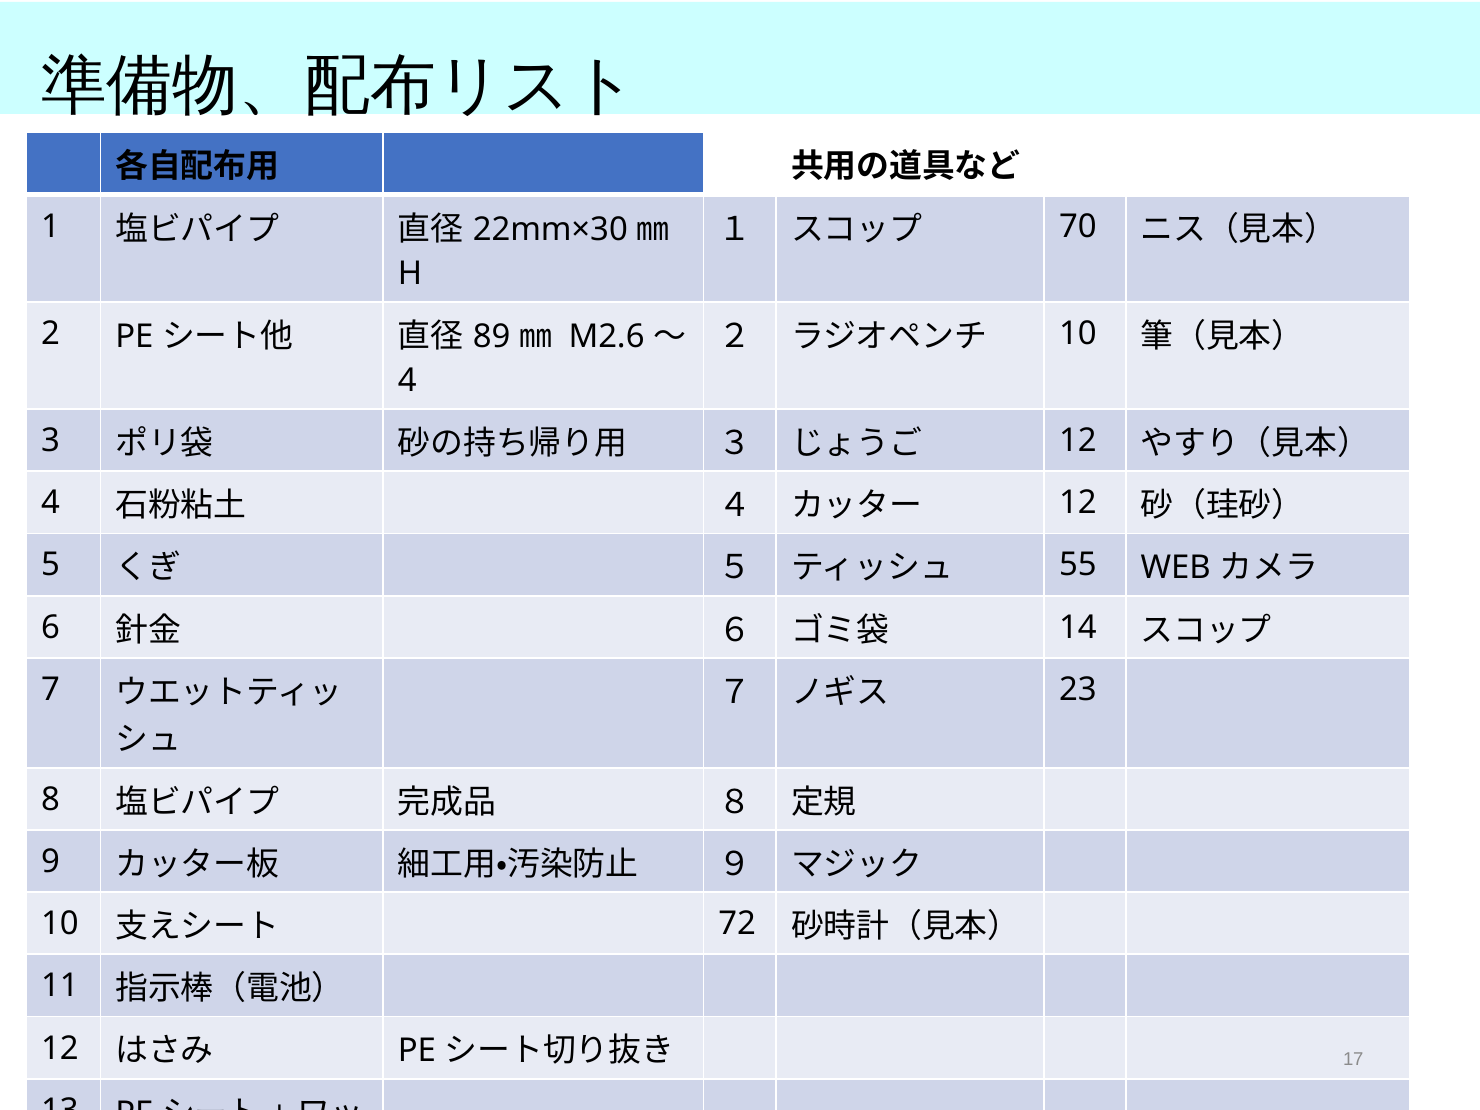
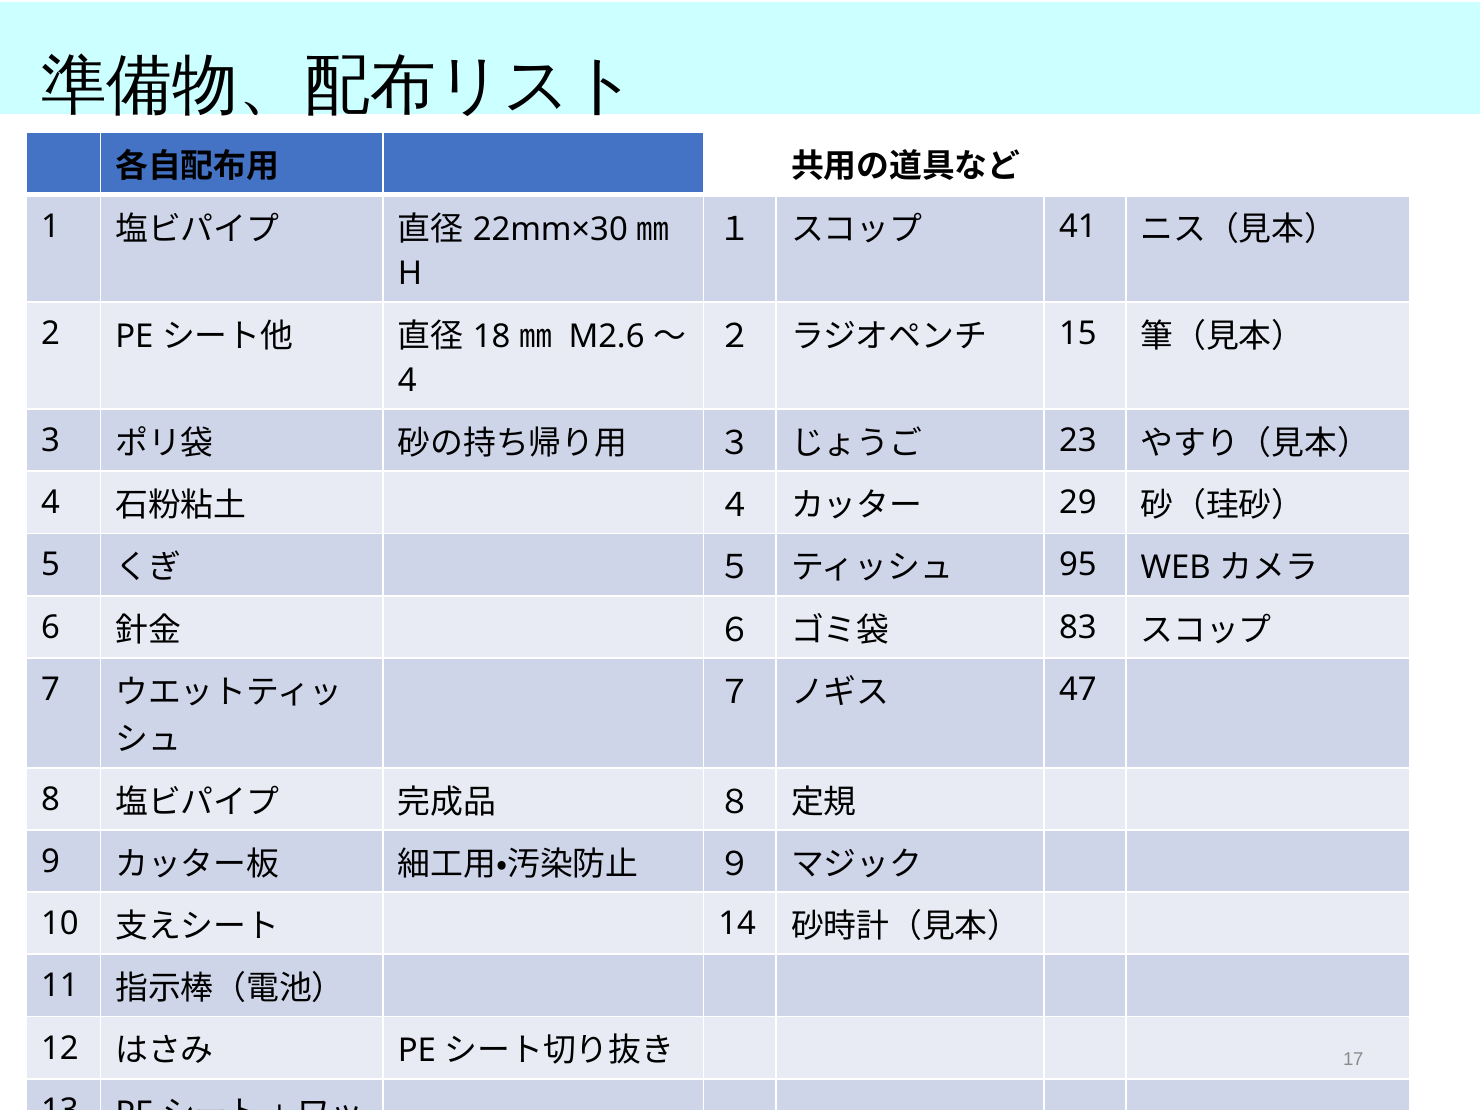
70: 70 -> 41
10 at (1078, 333): 10 -> 15
89: 89 -> 18
12 at (1078, 440): 12 -> 23
12 at (1078, 503): 12 -> 29
55: 55 -> 95
14: 14 -> 83
23: 23 -> 47
72: 72 -> 14
